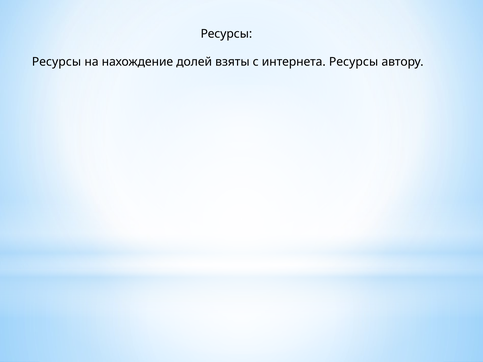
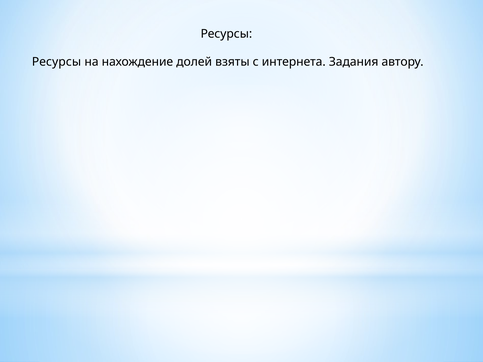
интернета Ресурсы: Ресурсы -> Задания
